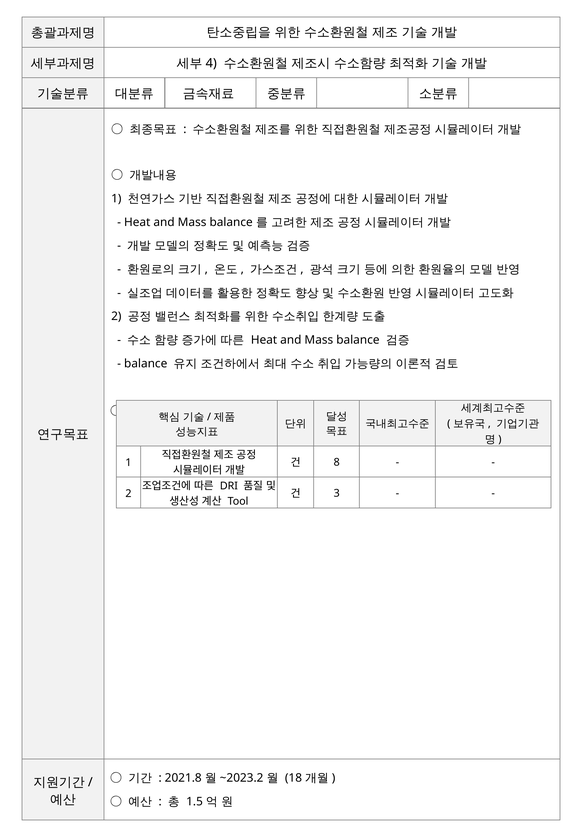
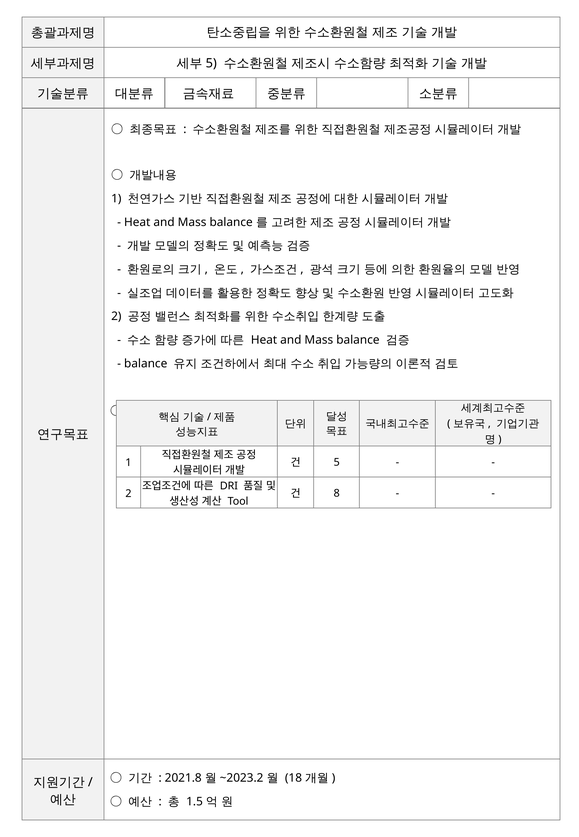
4 at (211, 63): 4 -> 5
8 at (337, 462): 8 -> 5
3: 3 -> 8
